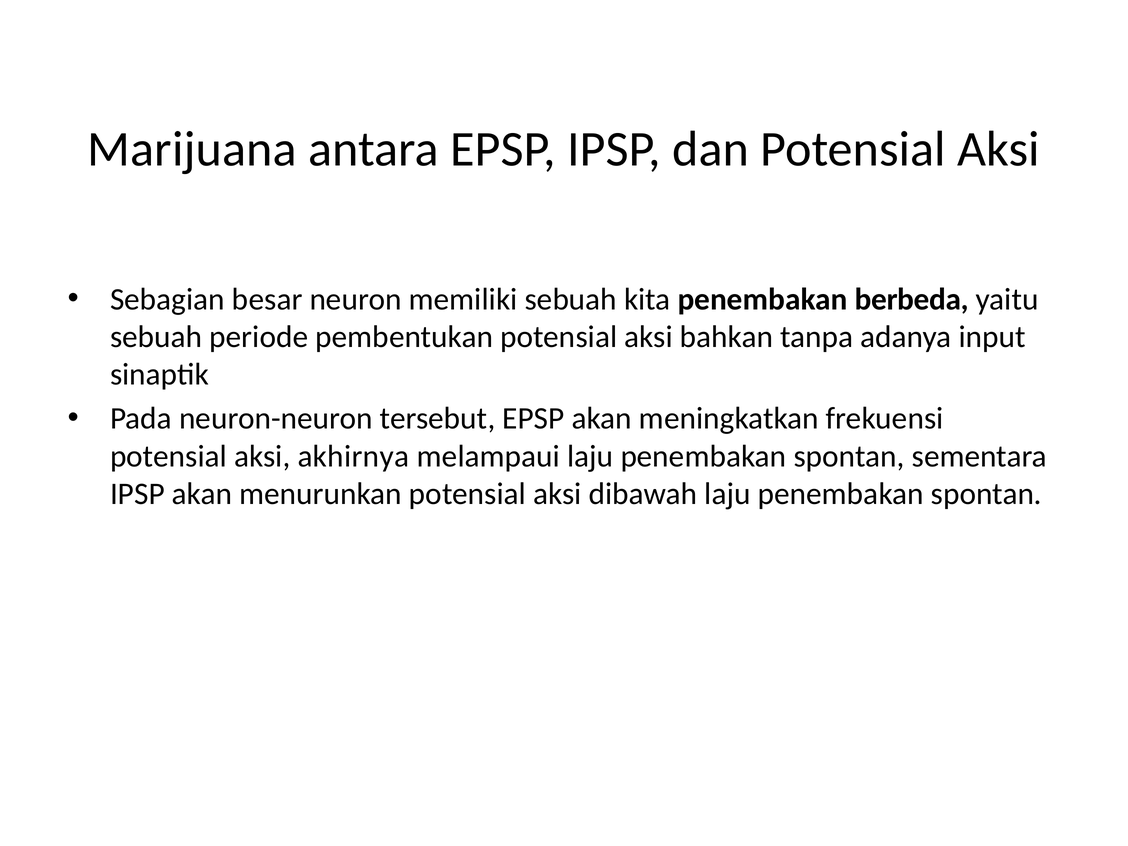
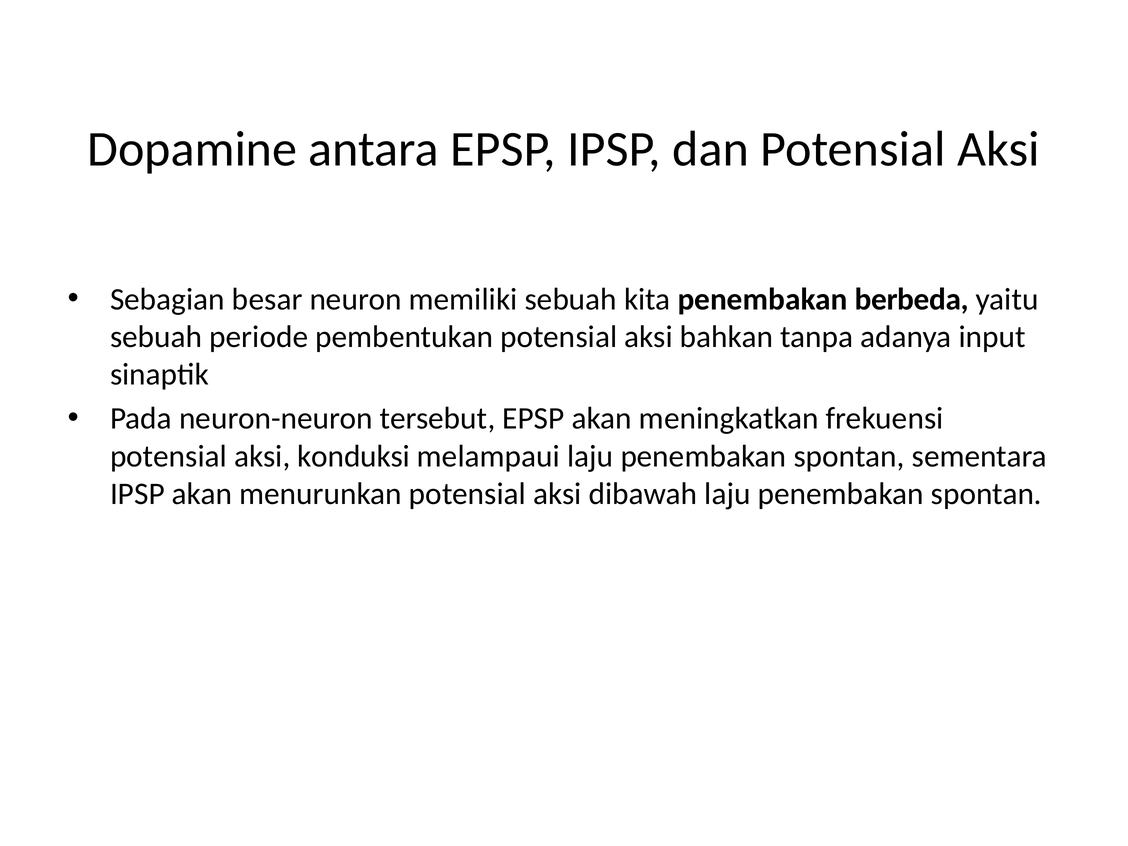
Marijuana: Marijuana -> Dopamine
akhirnya: akhirnya -> konduksi
